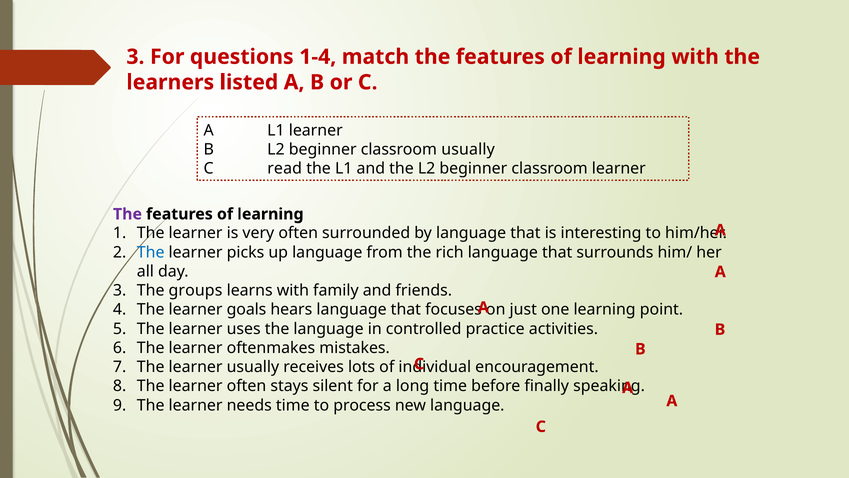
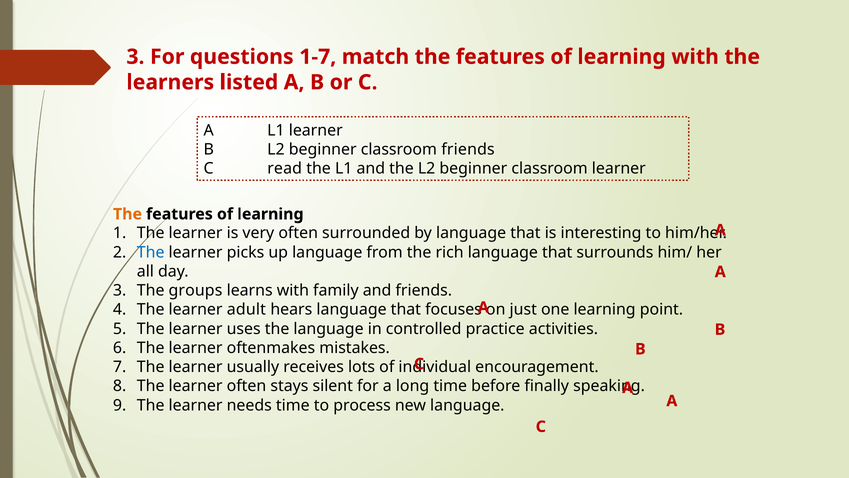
1-4: 1-4 -> 1-7
classroom usually: usually -> friends
The at (127, 214) colour: purple -> orange
goals: goals -> adult
